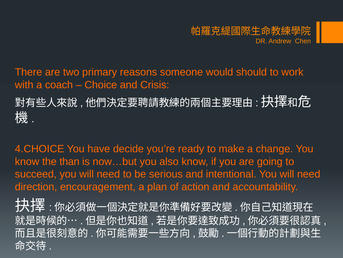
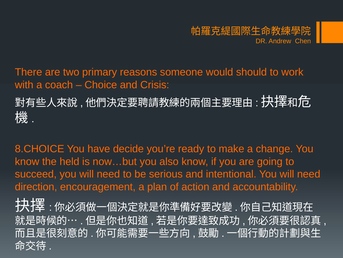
4.CHOICE: 4.CHOICE -> 8.CHOICE
than: than -> held
